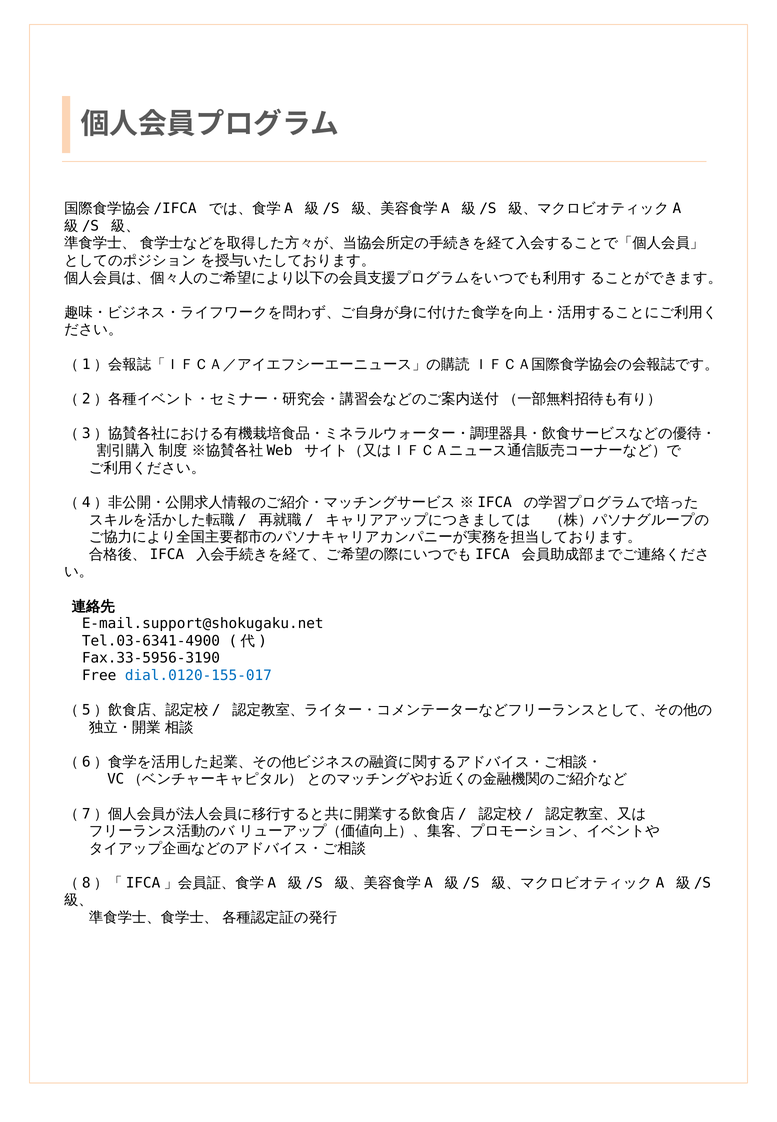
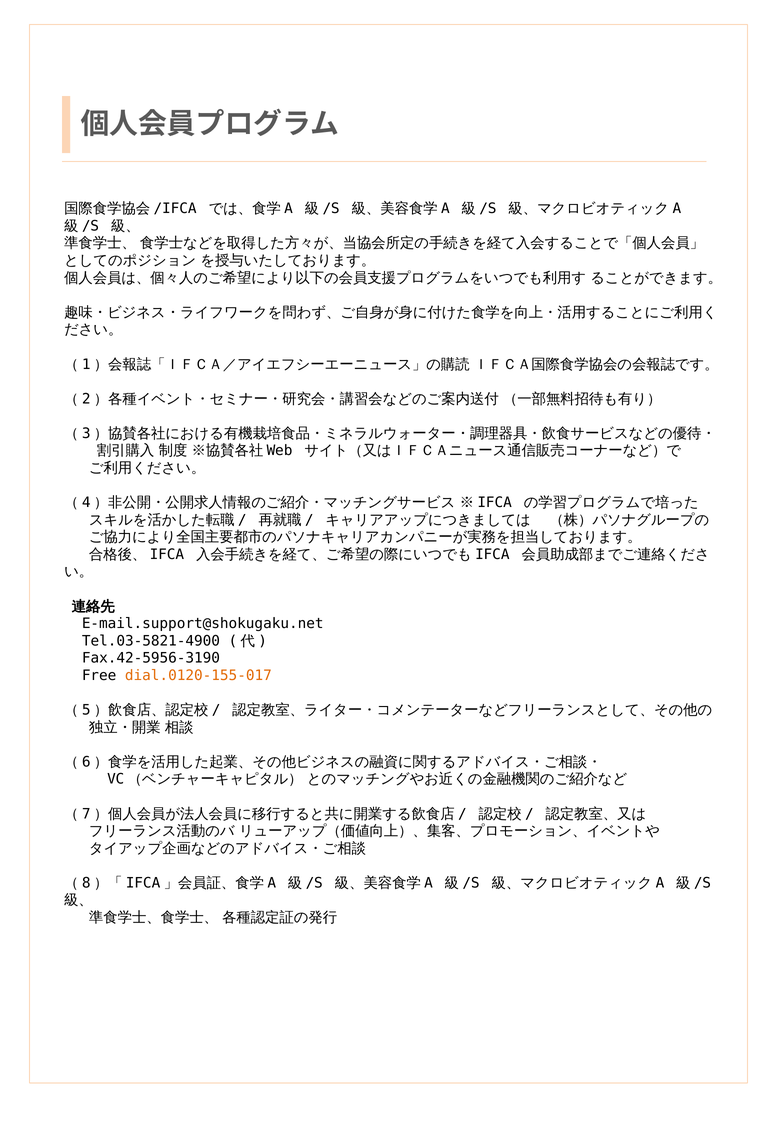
Tel.03-6341-4900: Tel.03-6341-4900 -> Tel.03-5821-4900
Fax.33-5956-3190: Fax.33-5956-3190 -> Fax.42-5956-3190
dial.0120-155-017 colour: blue -> orange
